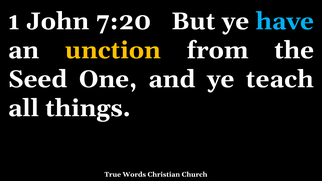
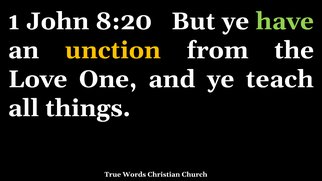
7:20: 7:20 -> 8:20
have colour: light blue -> light green
Seed: Seed -> Love
